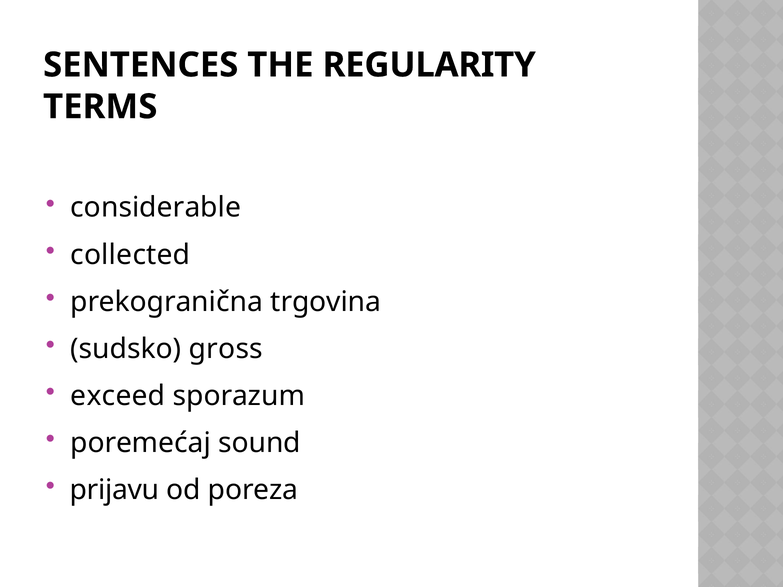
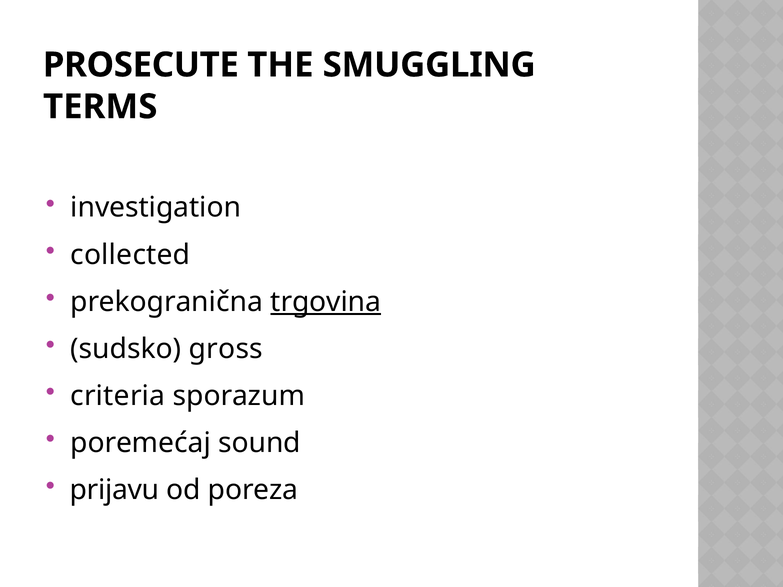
SENTENCES: SENTENCES -> PROSECUTE
REGULARITY: REGULARITY -> SMUGGLING
considerable: considerable -> investigation
trgovina underline: none -> present
exceed: exceed -> criteria
